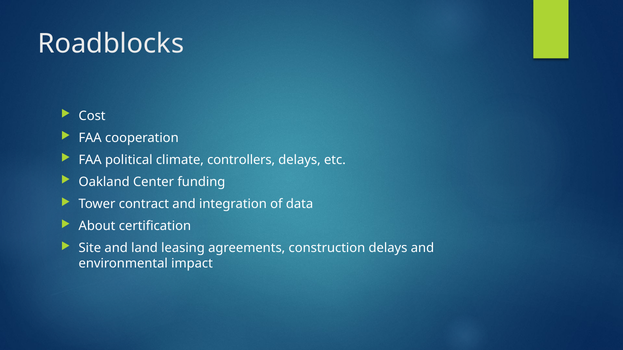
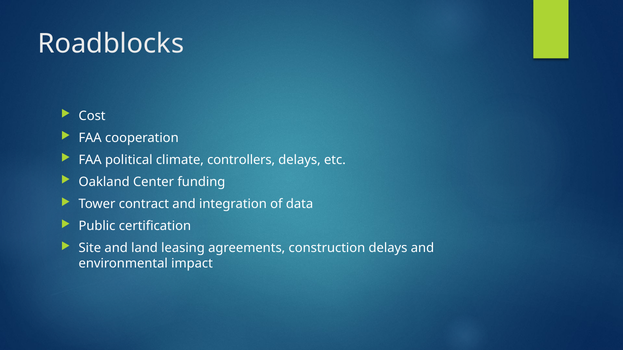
About: About -> Public
